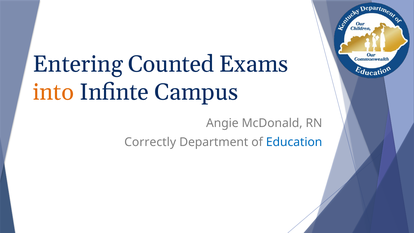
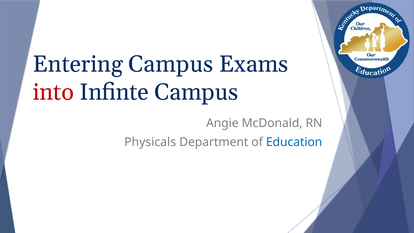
Entering Counted: Counted -> Campus
into colour: orange -> red
Correctly: Correctly -> Physicals
